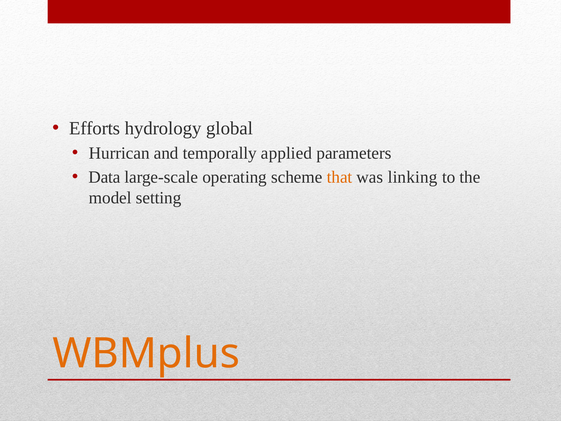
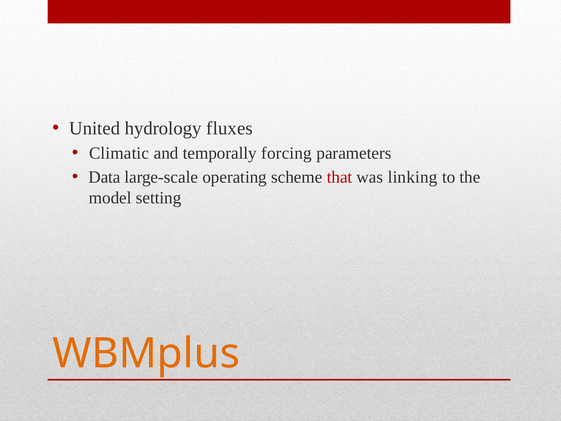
Efforts: Efforts -> United
global: global -> fluxes
Hurrican: Hurrican -> Climatic
applied: applied -> forcing
that colour: orange -> red
